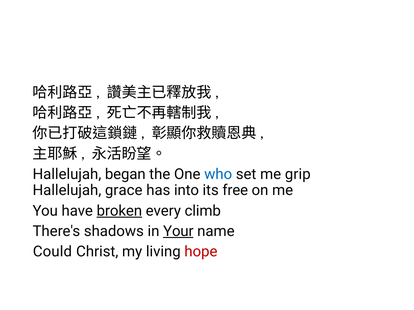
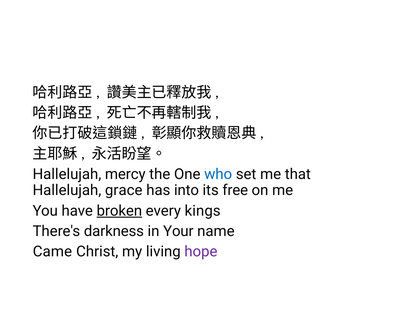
began: began -> mercy
grip: grip -> that
climb: climb -> kings
shadows: shadows -> darkness
Your underline: present -> none
Could: Could -> Came
hope colour: red -> purple
